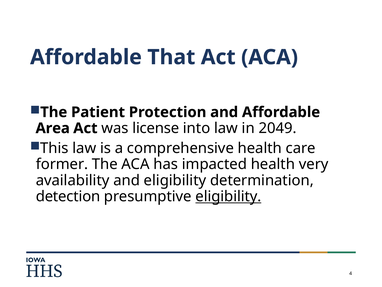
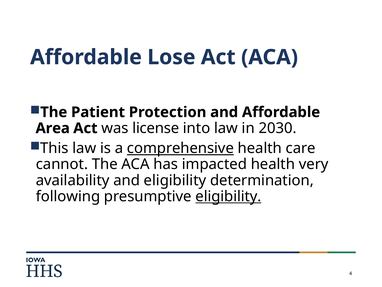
That: That -> Lose
2049: 2049 -> 2030
comprehensive underline: none -> present
former: former -> cannot
detection: detection -> following
